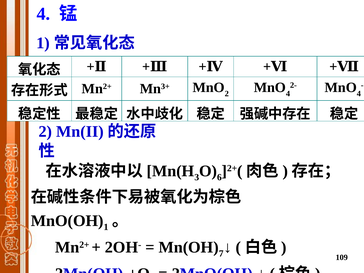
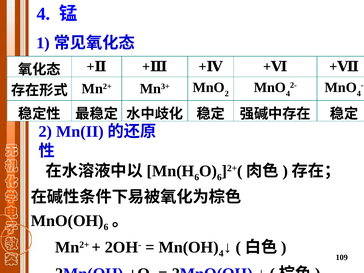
3 at (197, 177): 3 -> 6
1 at (106, 227): 1 -> 6
7 at (221, 254): 7 -> 4
